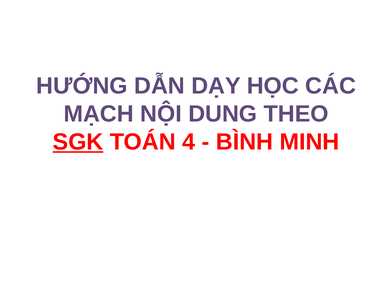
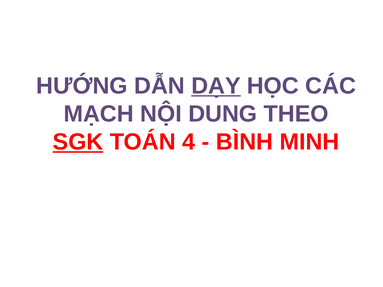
DẠY underline: none -> present
